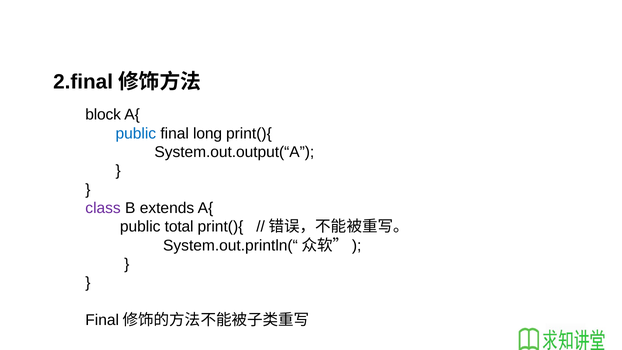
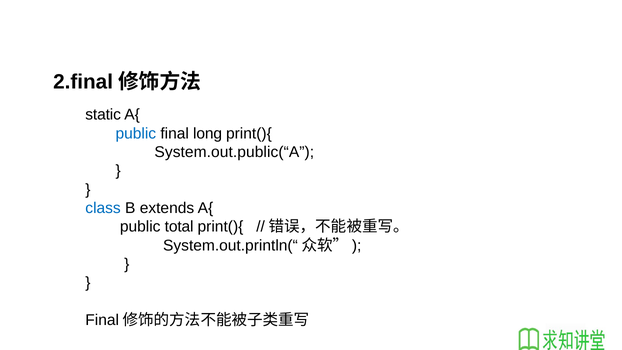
block: block -> static
System.out.output(“A: System.out.output(“A -> System.out.public(“A
class colour: purple -> blue
